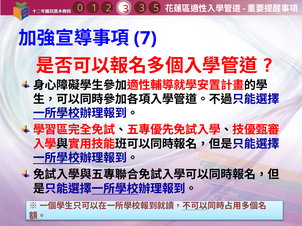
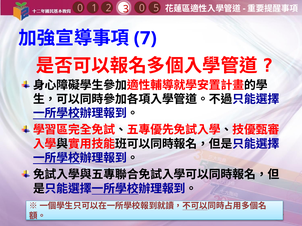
1 3: 3 -> 0
